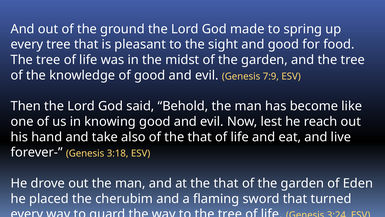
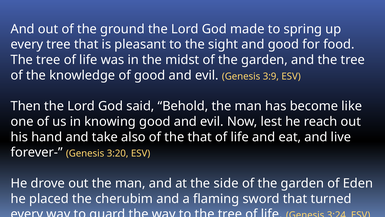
7:9: 7:9 -> 3:9
3:18: 3:18 -> 3:20
at the that: that -> side
